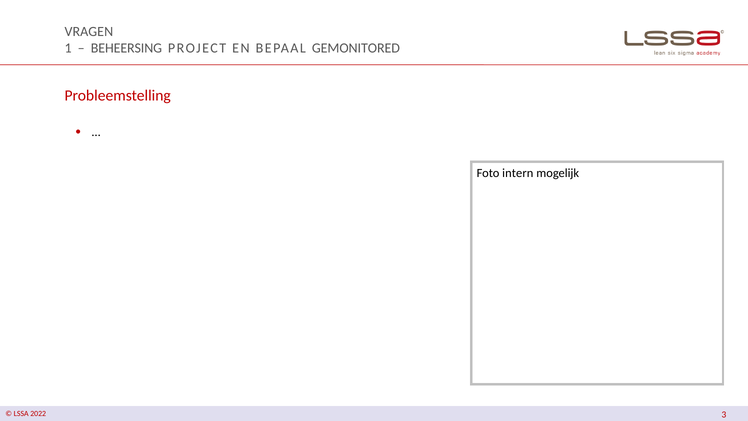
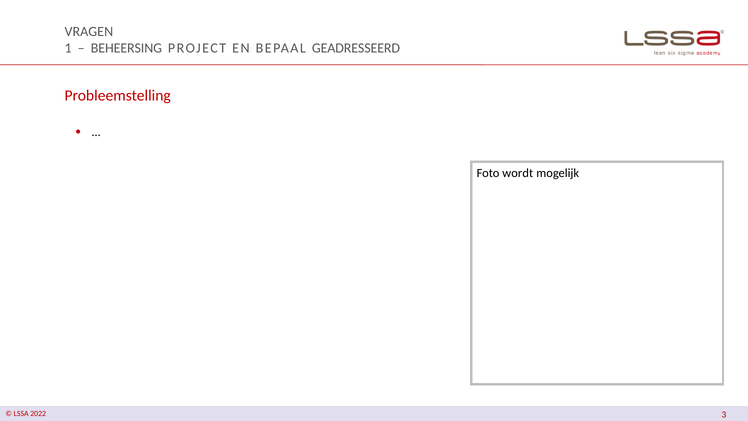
GEMONITORED: GEMONITORED -> GEADRESSEERD
intern: intern -> wordt
